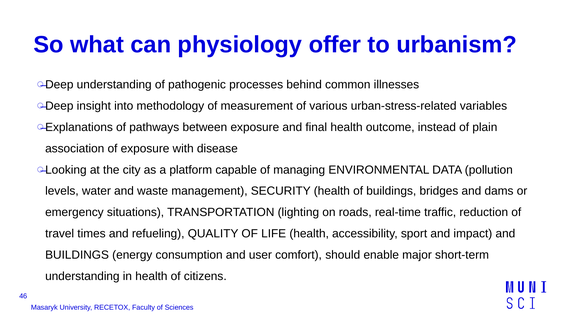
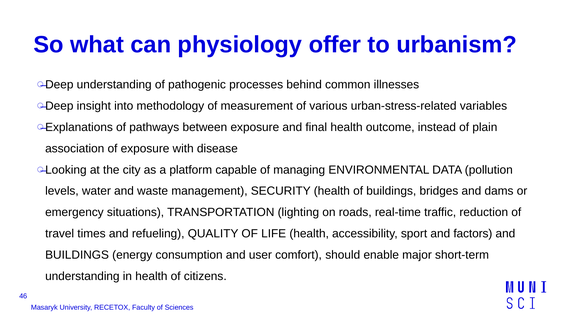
impact: impact -> factors
